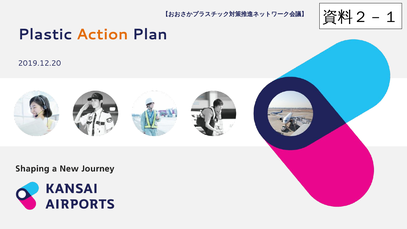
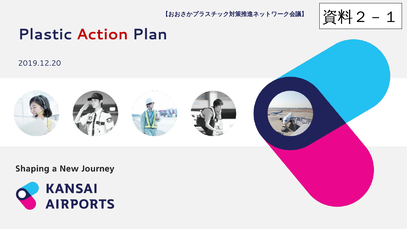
Action colour: orange -> red
